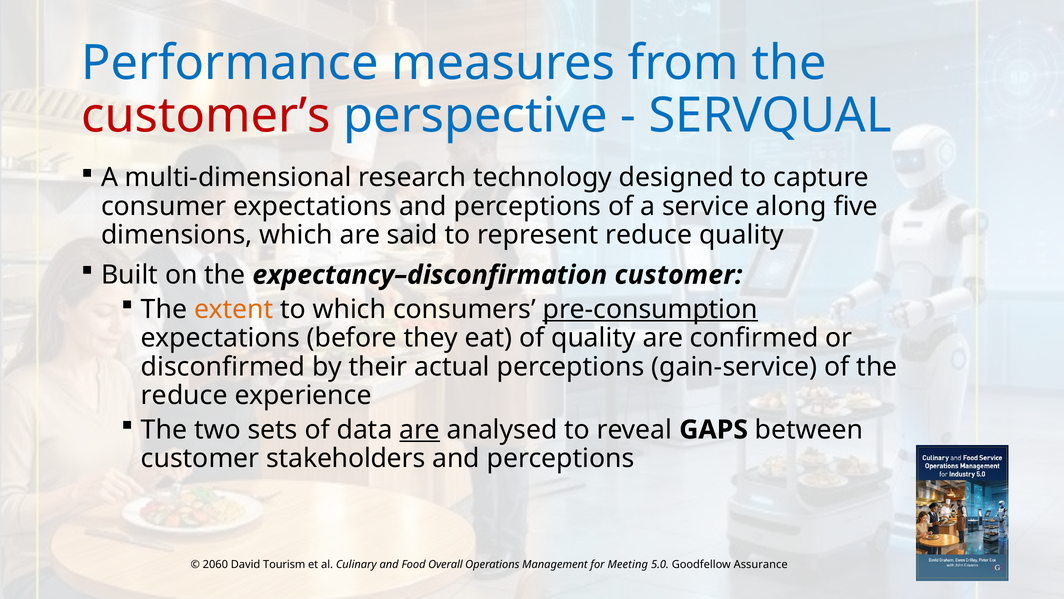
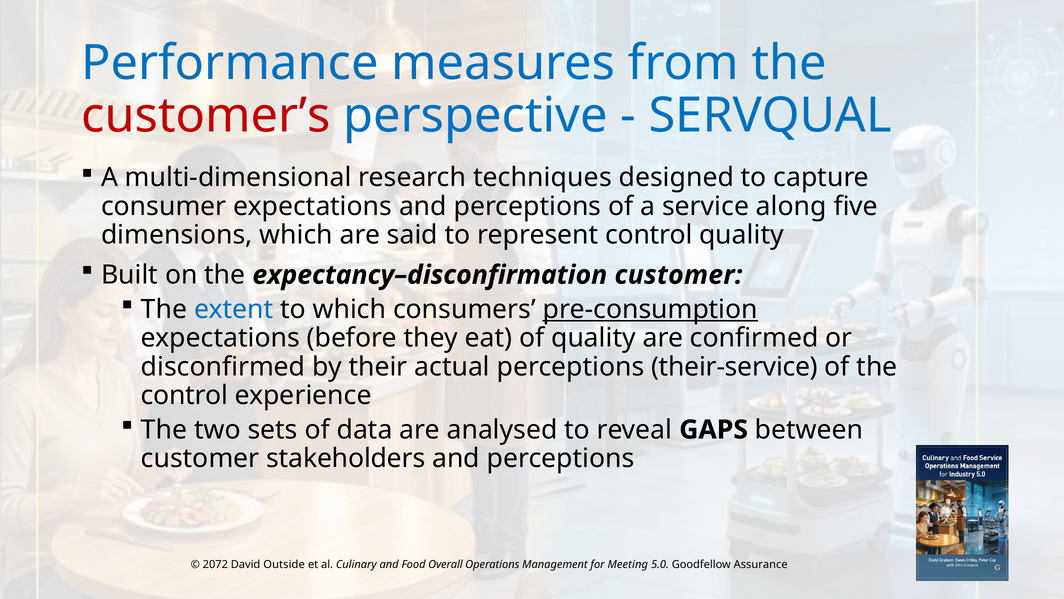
technology: technology -> techniques
represent reduce: reduce -> control
extent colour: orange -> blue
gain-service: gain-service -> their-service
reduce at (184, 395): reduce -> control
are at (420, 429) underline: present -> none
2060: 2060 -> 2072
Tourism: Tourism -> Outside
